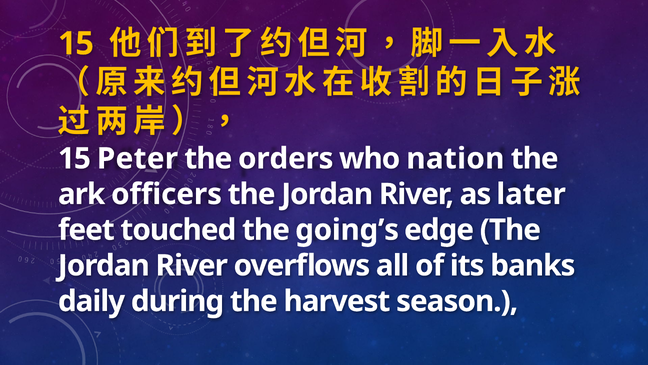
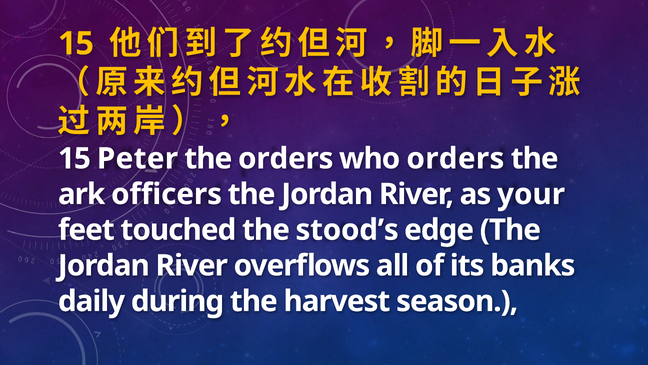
who nation: nation -> orders
later: later -> your
going’s: going’s -> stood’s
